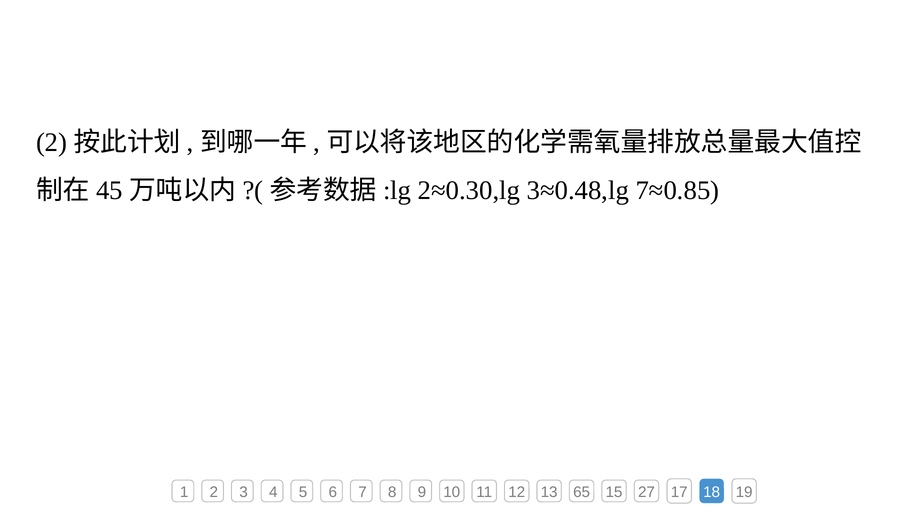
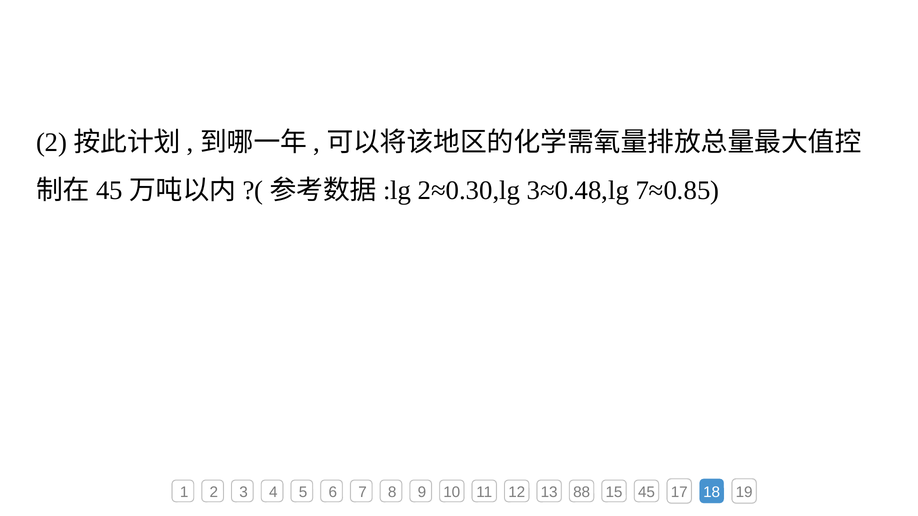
65: 65 -> 88
15 27: 27 -> 45
